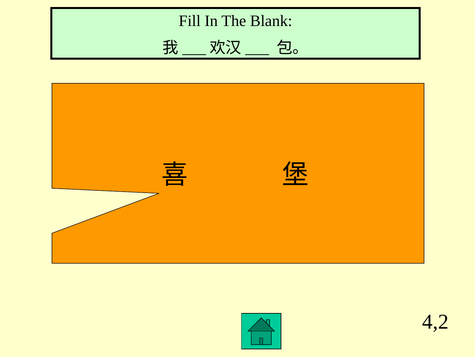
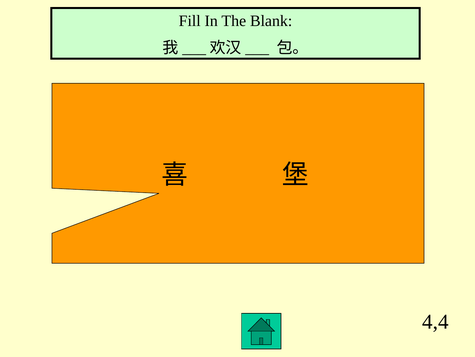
4,2: 4,2 -> 4,4
